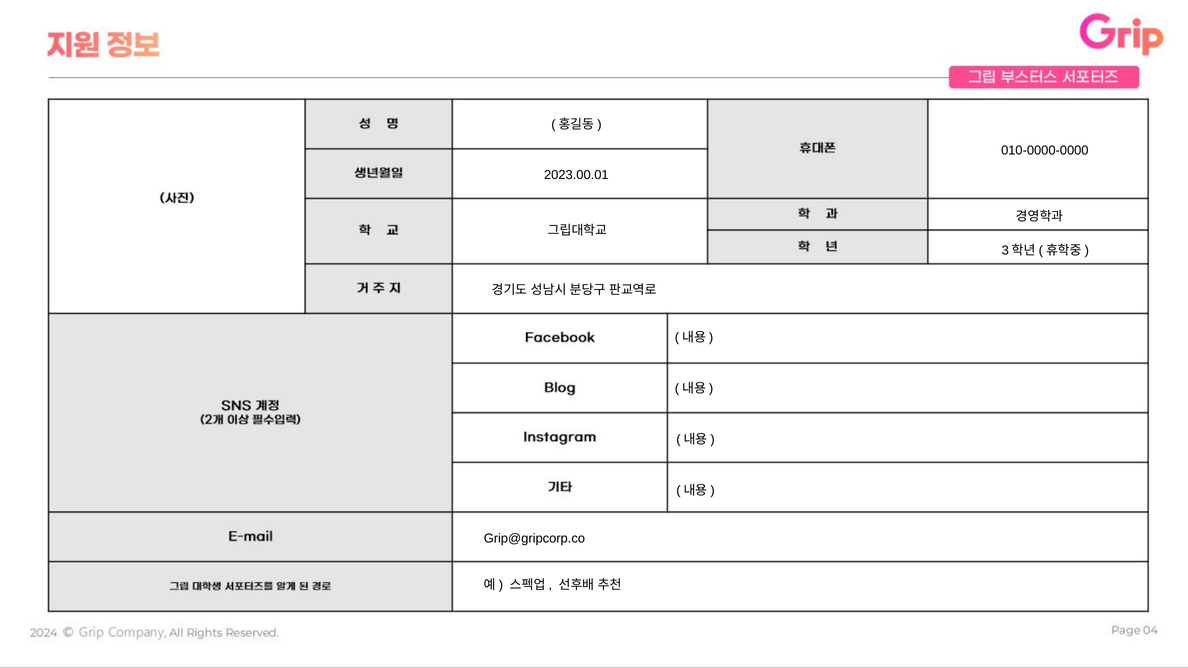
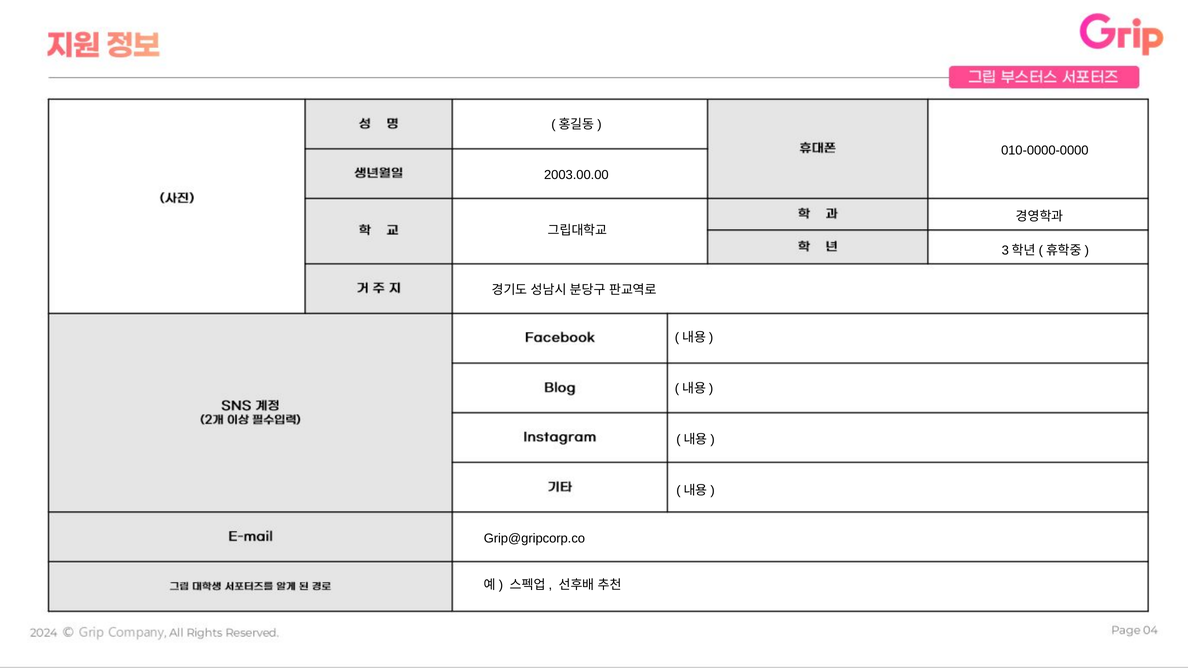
2023.00.01: 2023.00.01 -> 2003.00.00
